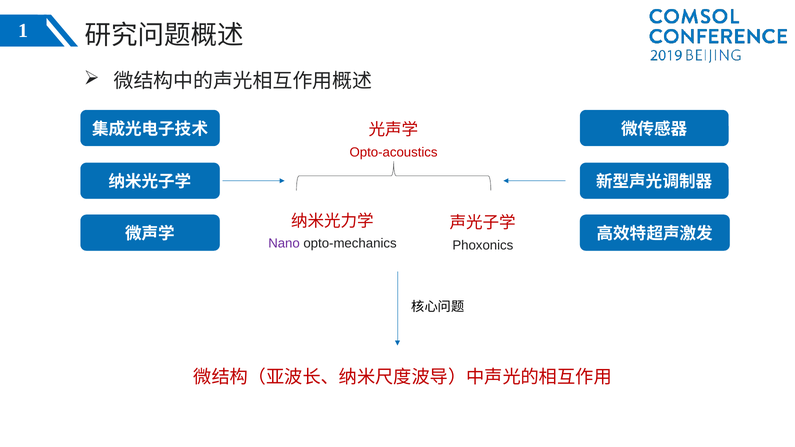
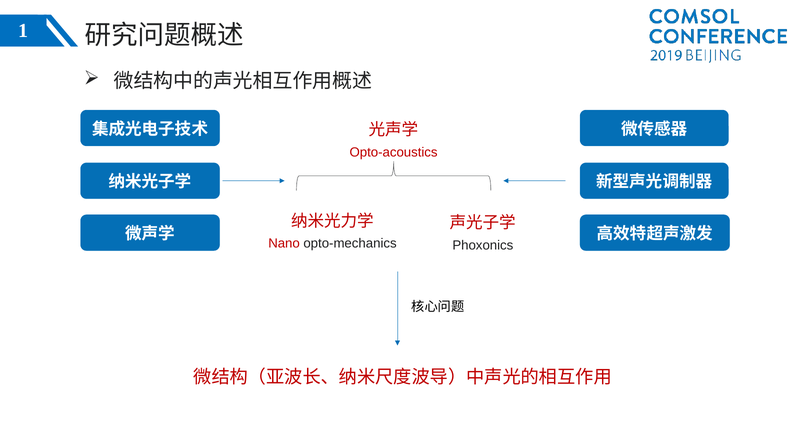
Nano colour: purple -> red
